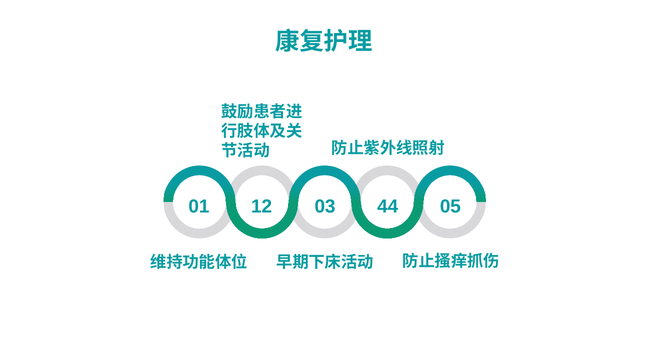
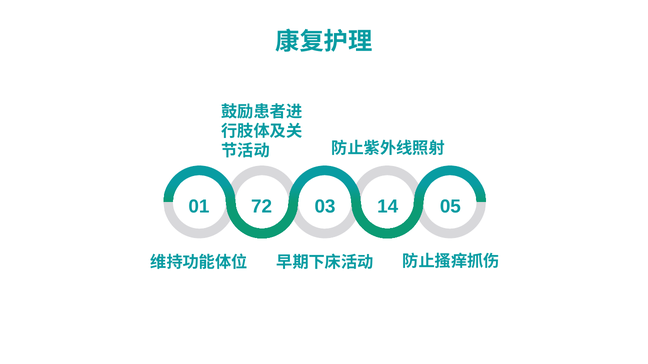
12: 12 -> 72
44: 44 -> 14
